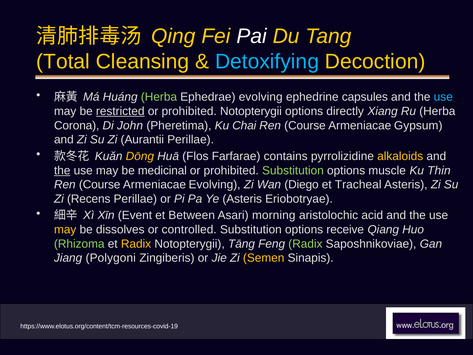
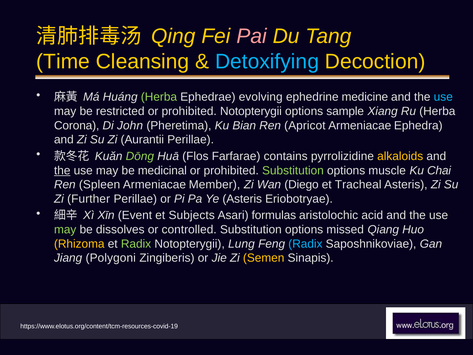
Pai colour: white -> pink
Total: Total -> Time
capsules: capsules -> medicine
restricted underline: present -> none
directly: directly -> sample
Chai: Chai -> Bian
Course at (305, 125): Course -> Apricot
Gypsum: Gypsum -> Ephedra
Dōng colour: yellow -> light green
Thin: Thin -> Chai
Course at (100, 185): Course -> Spleen
Armeniacae Evolving: Evolving -> Member
Recens: Recens -> Further
Between: Between -> Subjects
morning: morning -> formulas
may at (65, 229) colour: yellow -> light green
receive: receive -> missed
Rhizoma colour: light green -> yellow
Radix at (136, 244) colour: yellow -> light green
Tāng: Tāng -> Lung
Radix at (305, 244) colour: light green -> light blue
